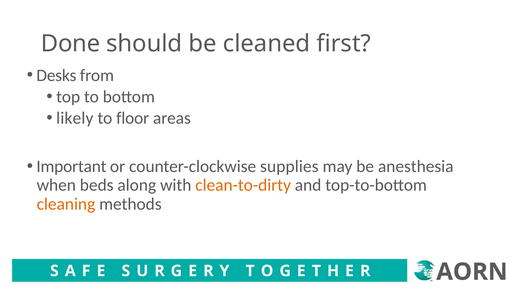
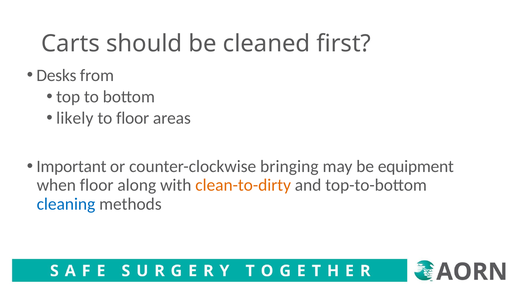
Done: Done -> Carts
supplies: supplies -> bringing
anesthesia: anesthesia -> equipment
when beds: beds -> floor
cleaning colour: orange -> blue
